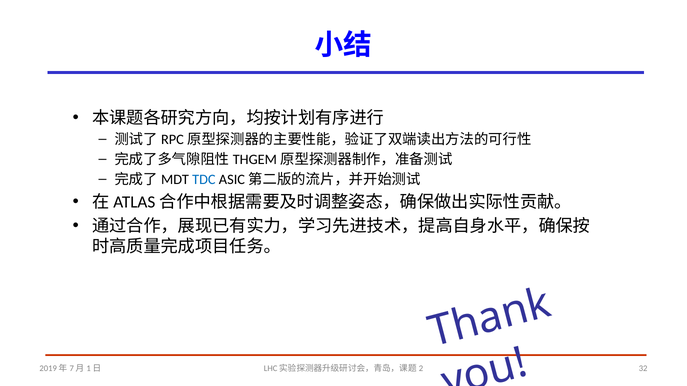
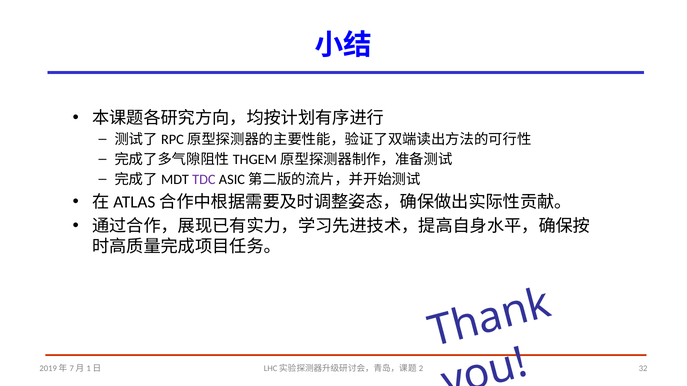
TDC colour: blue -> purple
